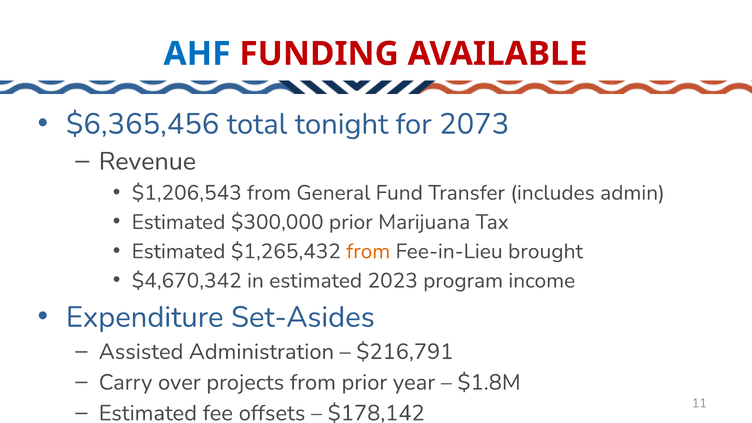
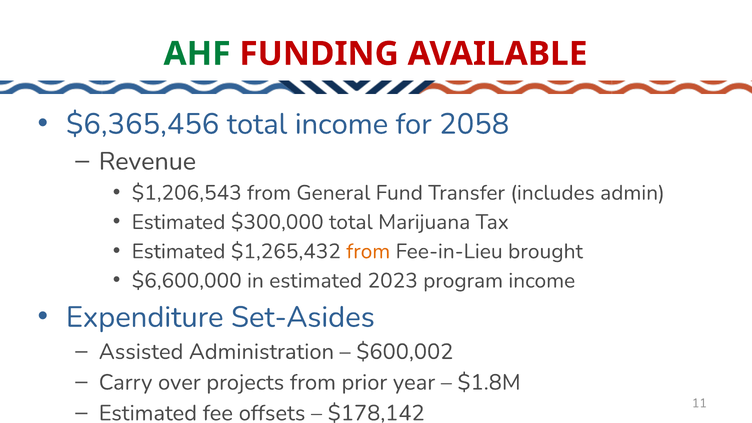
AHF colour: blue -> green
total tonight: tonight -> income
2073: 2073 -> 2058
$300,000 prior: prior -> total
$4,670,342: $4,670,342 -> $6,600,000
$216,791: $216,791 -> $600,002
